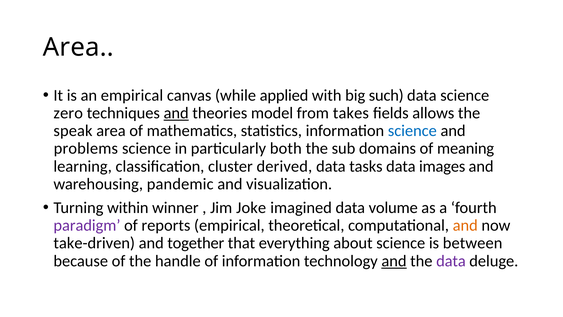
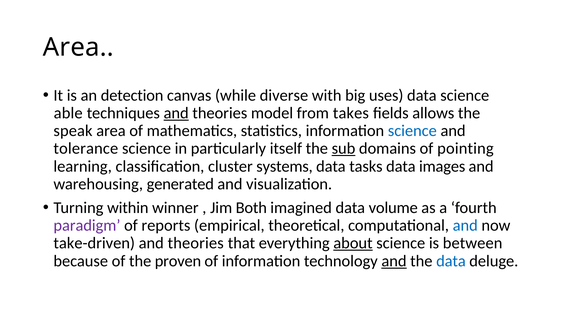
an empirical: empirical -> detection
applied: applied -> diverse
such: such -> uses
zero: zero -> able
problems: problems -> tolerance
both: both -> itself
sub underline: none -> present
meaning: meaning -> pointing
derived: derived -> systems
pandemic: pandemic -> generated
Joke: Joke -> Both
and at (465, 225) colour: orange -> blue
together at (196, 243): together -> theories
about underline: none -> present
handle: handle -> proven
data at (451, 261) colour: purple -> blue
